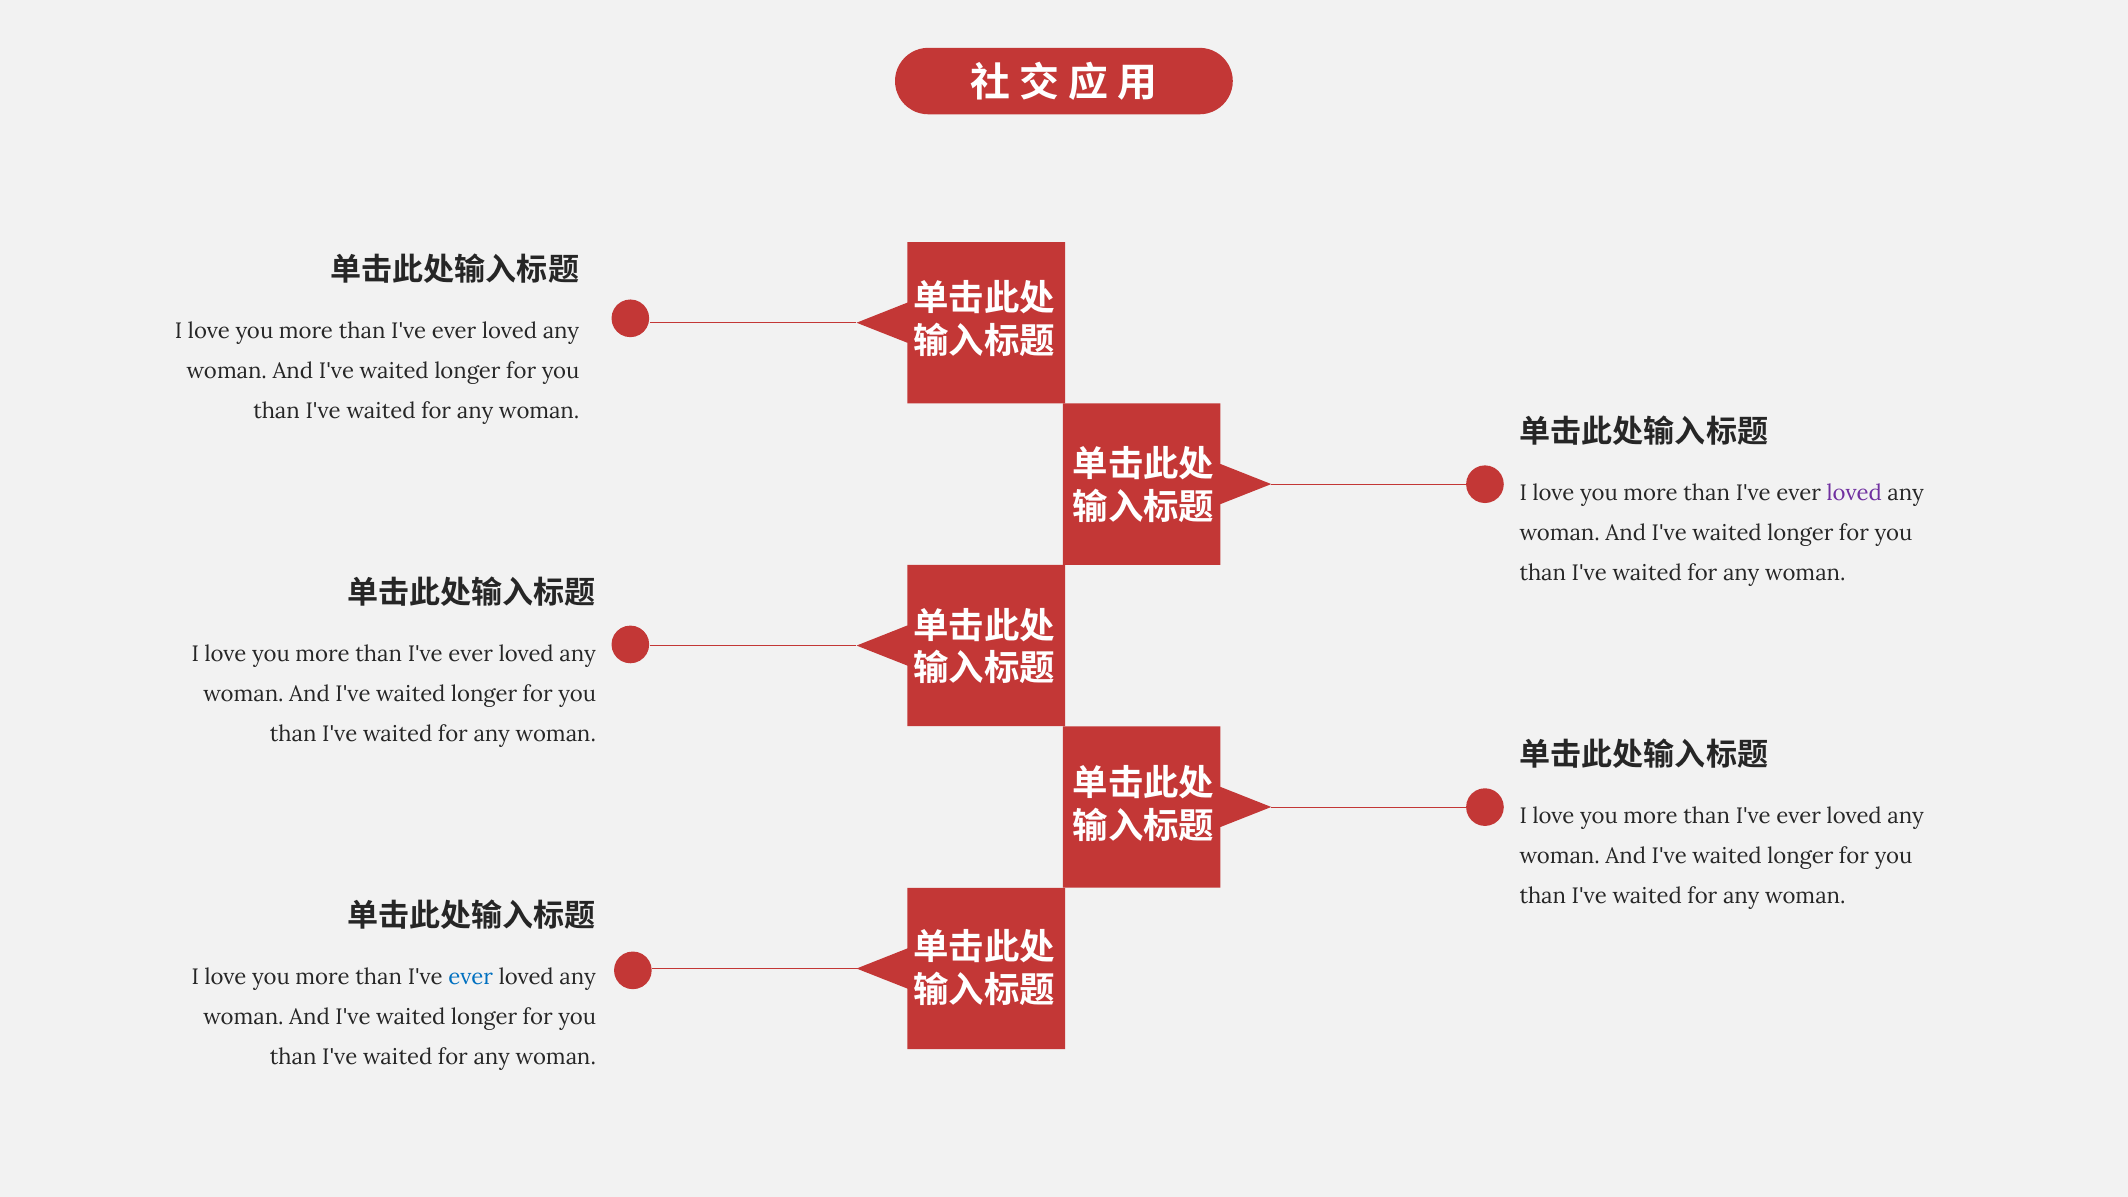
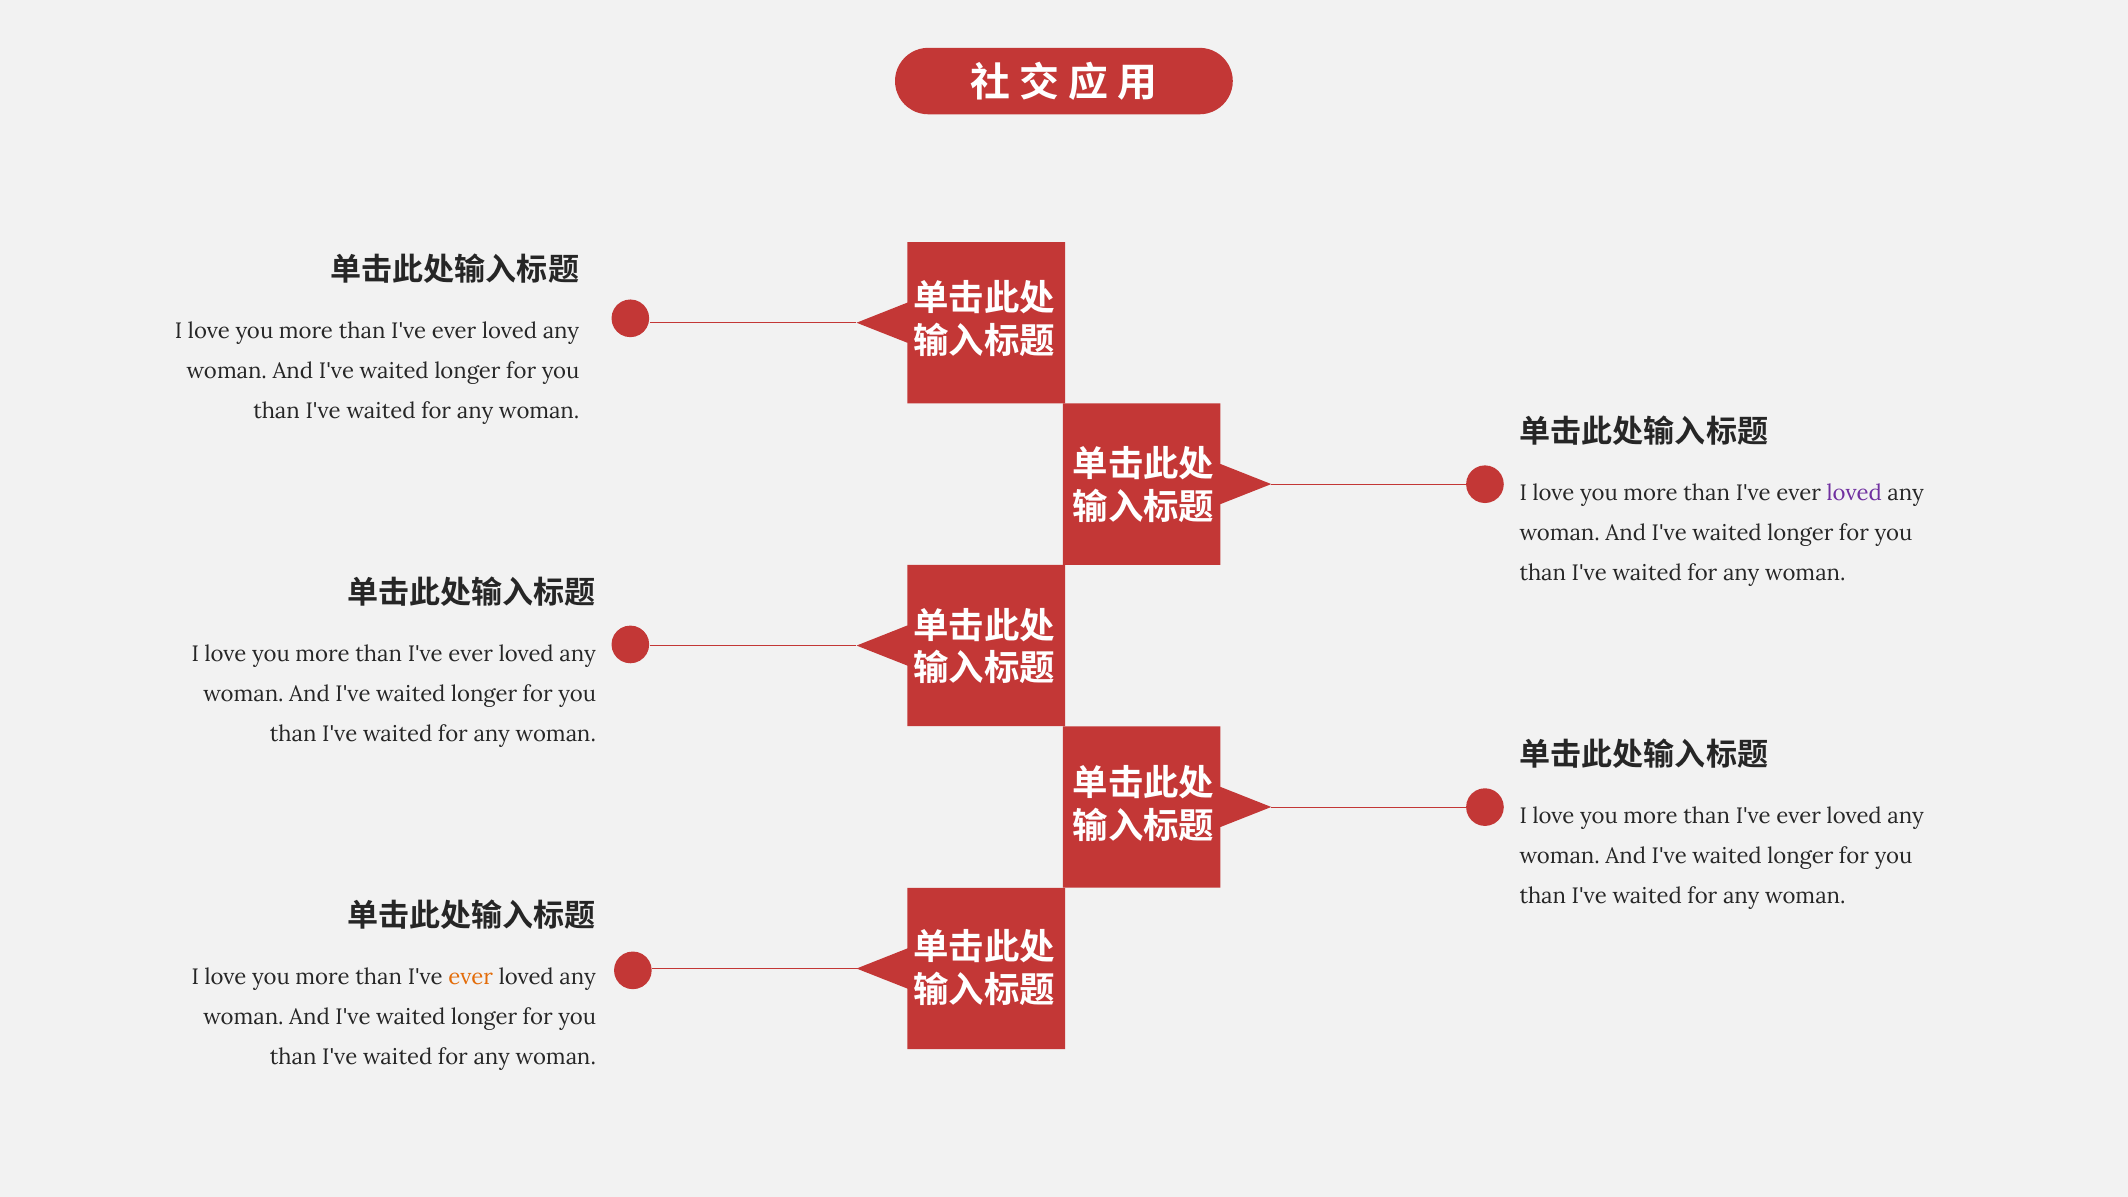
ever at (471, 977) colour: blue -> orange
